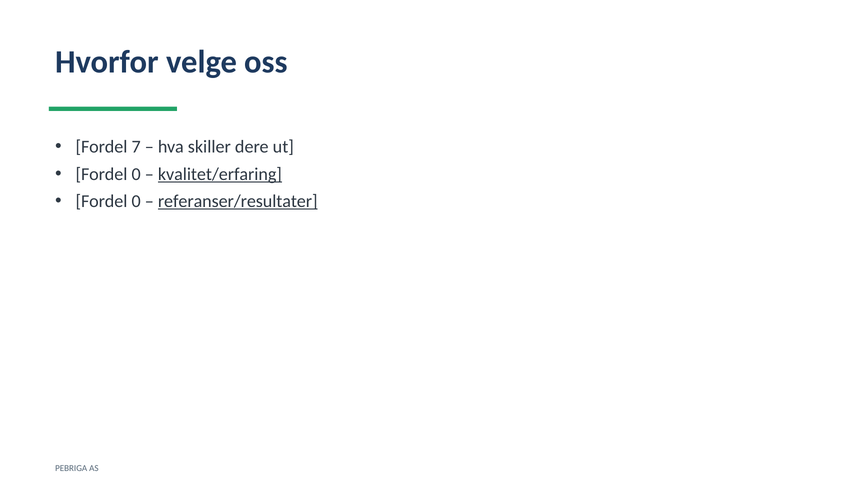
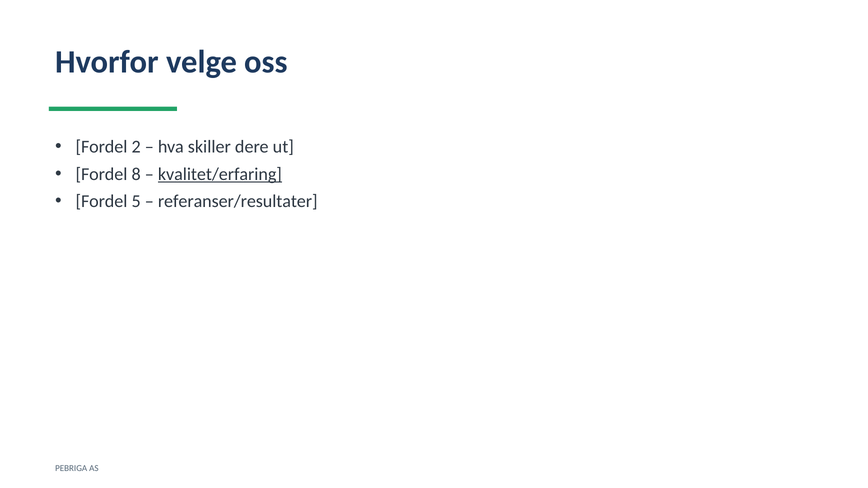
7: 7 -> 2
0 at (136, 174): 0 -> 8
0 at (136, 201): 0 -> 5
referanser/resultater underline: present -> none
